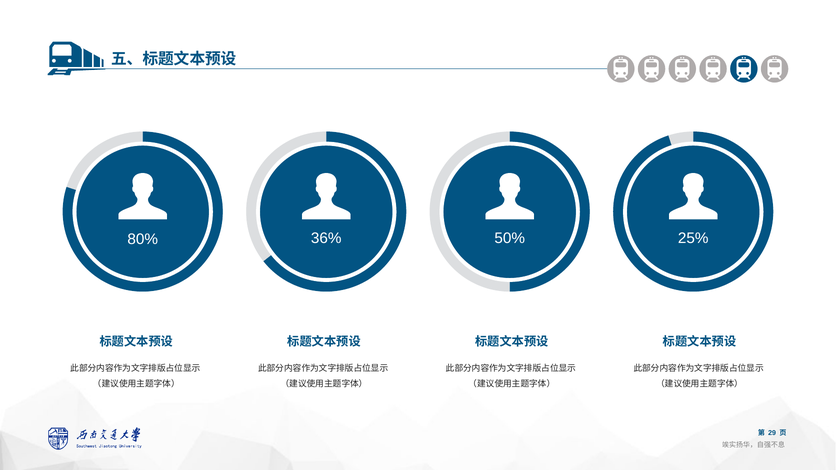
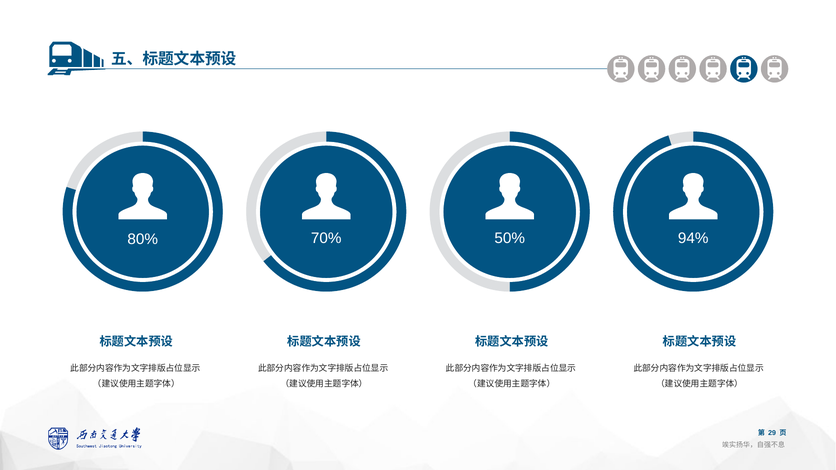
36%: 36% -> 70%
25%: 25% -> 94%
